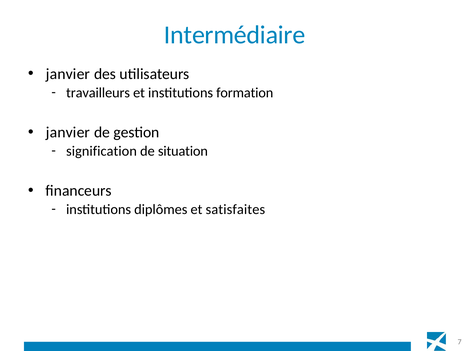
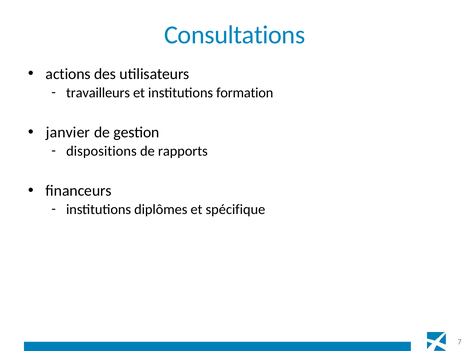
Intermédiaire: Intermédiaire -> Consultations
janvier at (68, 74): janvier -> actions
signification: signification -> dispositions
situation: situation -> rapports
satisfaites: satisfaites -> spécifique
